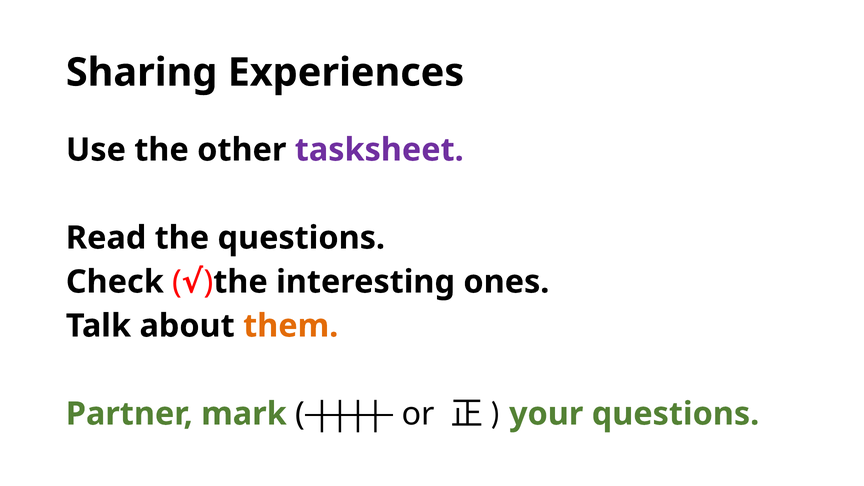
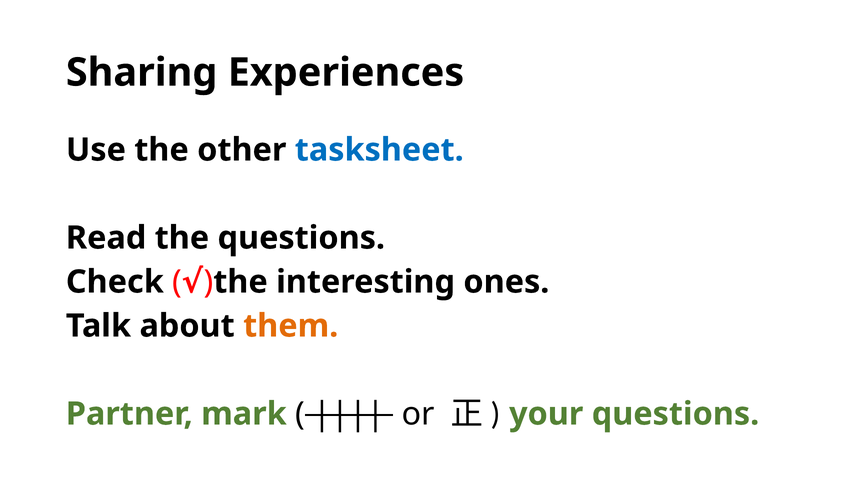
tasksheet colour: purple -> blue
